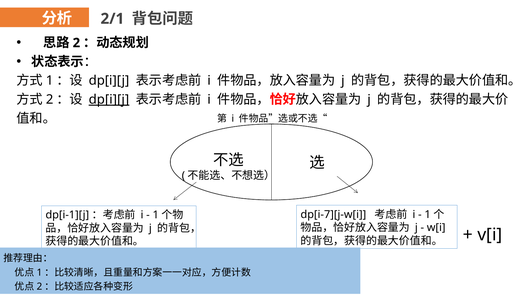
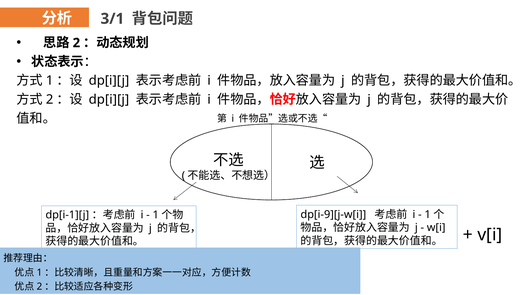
2/1: 2/1 -> 3/1
dp[i][j at (109, 99) underline: present -> none
dp[i-7][j-w[i: dp[i-7][j-w[i -> dp[i-9][j-w[i
